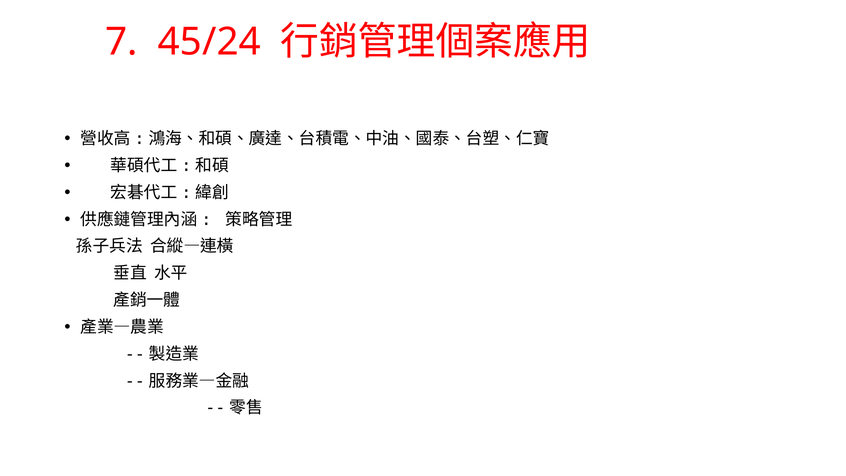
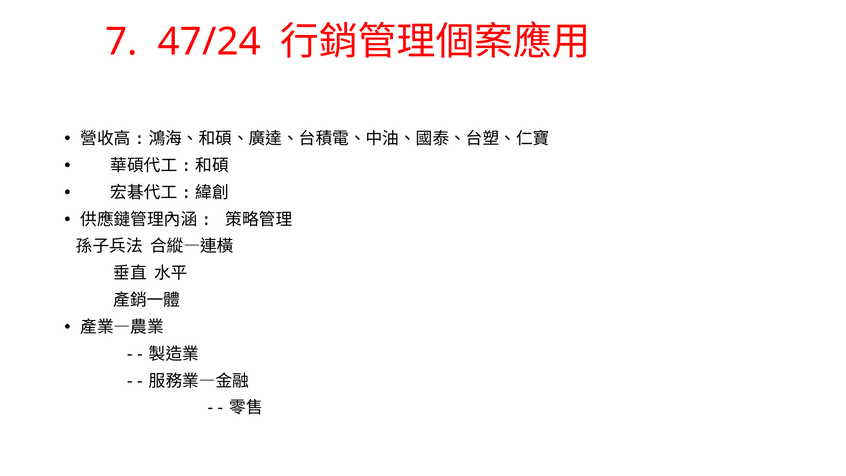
45/24: 45/24 -> 47/24
